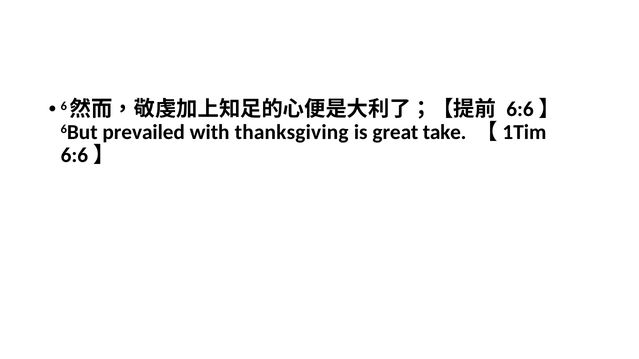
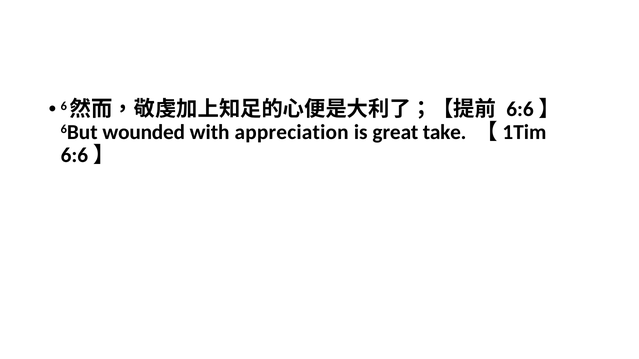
prevailed: prevailed -> wounded
thanksgiving: thanksgiving -> appreciation
